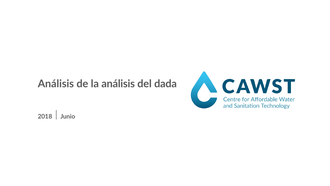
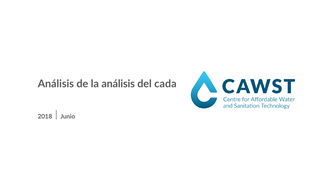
dada: dada -> cada
